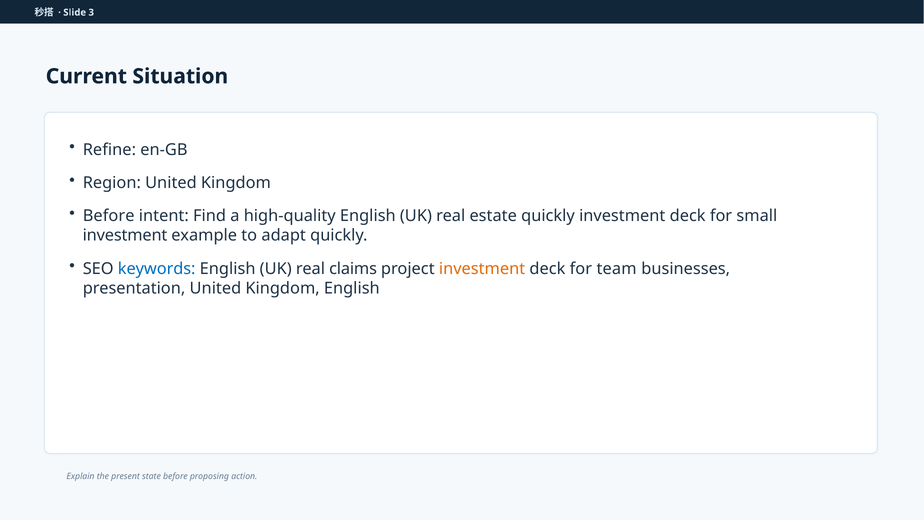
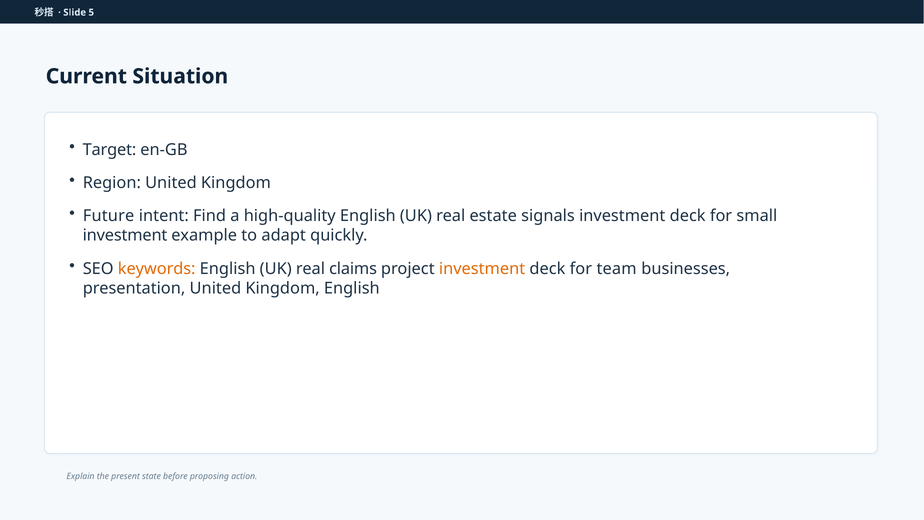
3: 3 -> 5
Refine: Refine -> Target
Before at (109, 216): Before -> Future
estate quickly: quickly -> signals
keywords colour: blue -> orange
